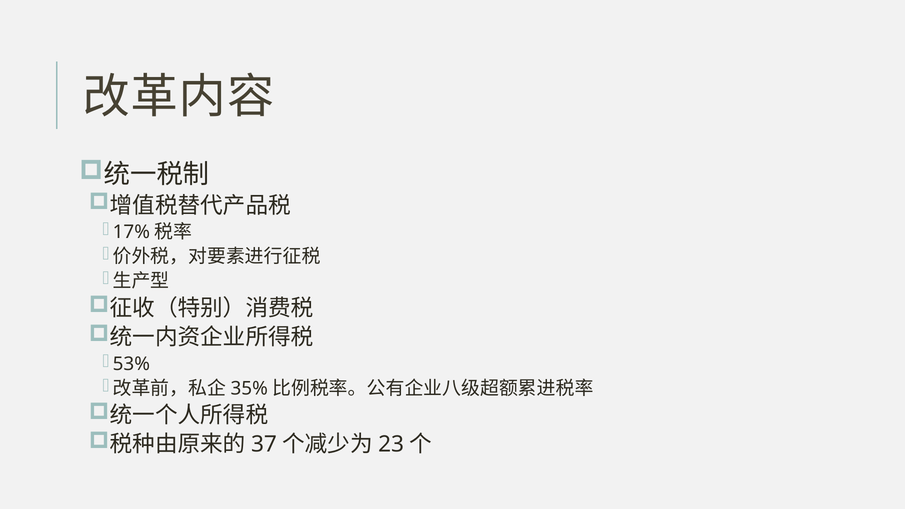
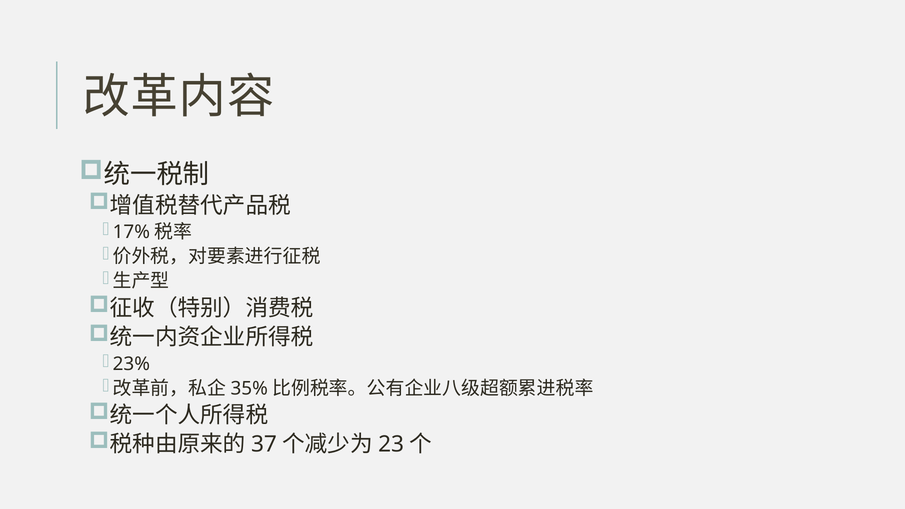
53%: 53% -> 23%
